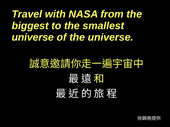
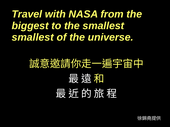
universe at (33, 37): universe -> smallest
